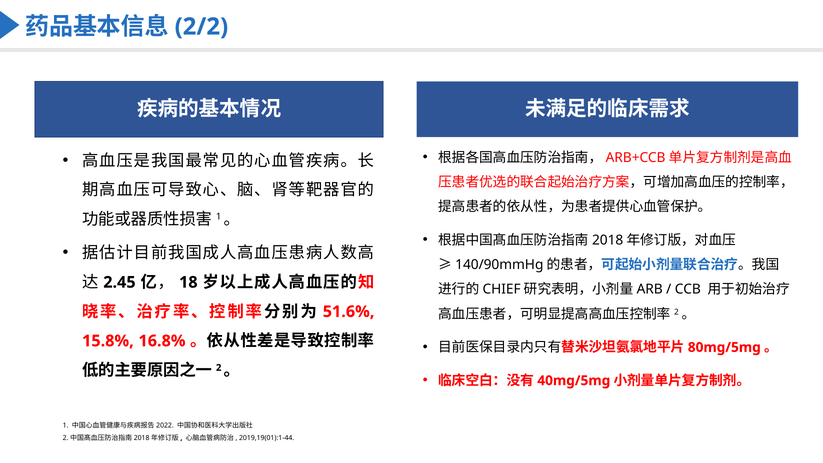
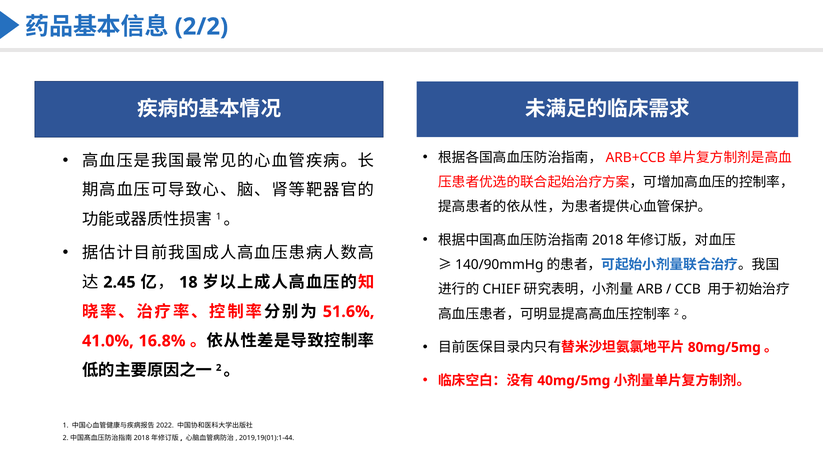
15.8%: 15.8% -> 41.0%
